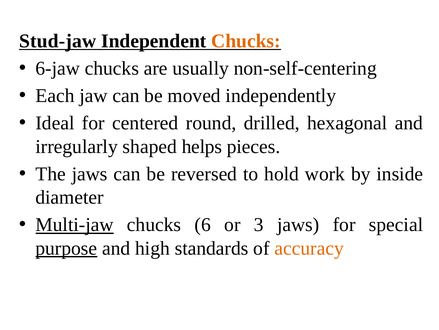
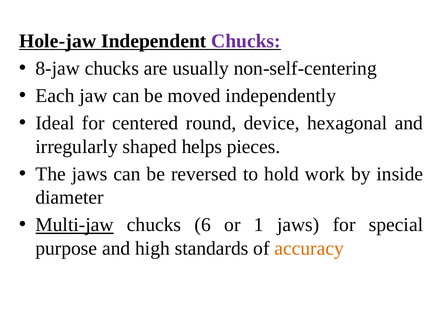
Stud-jaw: Stud-jaw -> Hole-jaw
Chucks at (246, 41) colour: orange -> purple
6-jaw: 6-jaw -> 8-jaw
drilled: drilled -> device
3: 3 -> 1
purpose underline: present -> none
